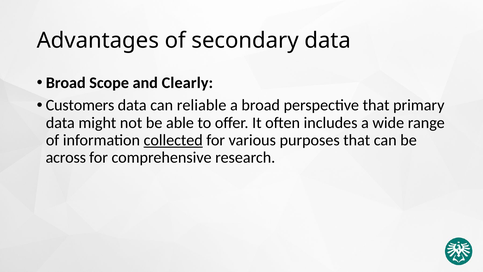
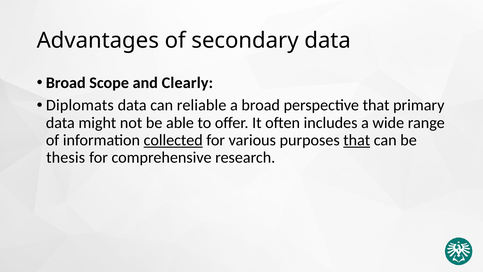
Customers: Customers -> Diplomats
that at (357, 140) underline: none -> present
across: across -> thesis
